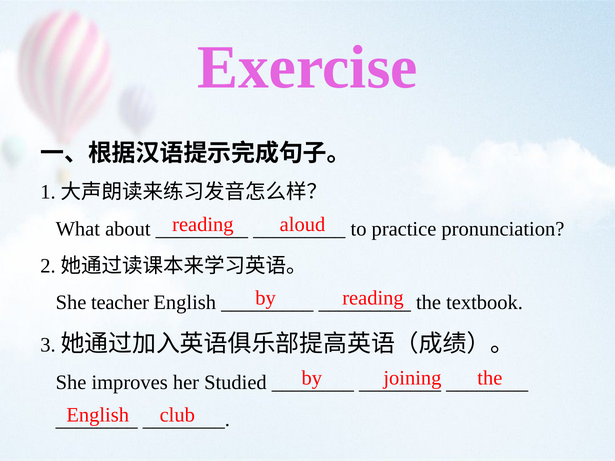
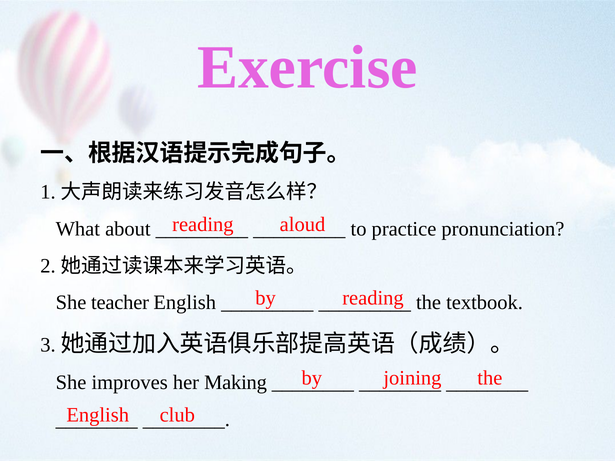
Studied: Studied -> Making
